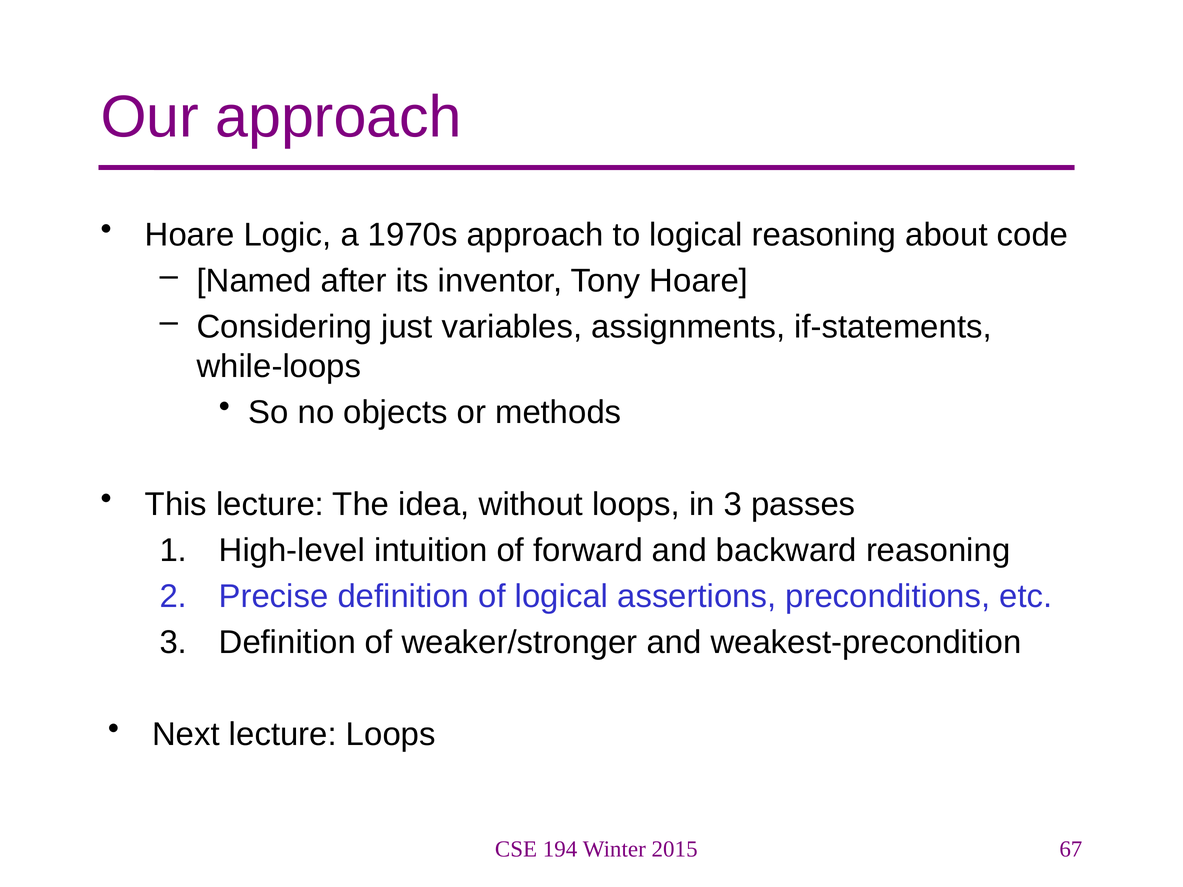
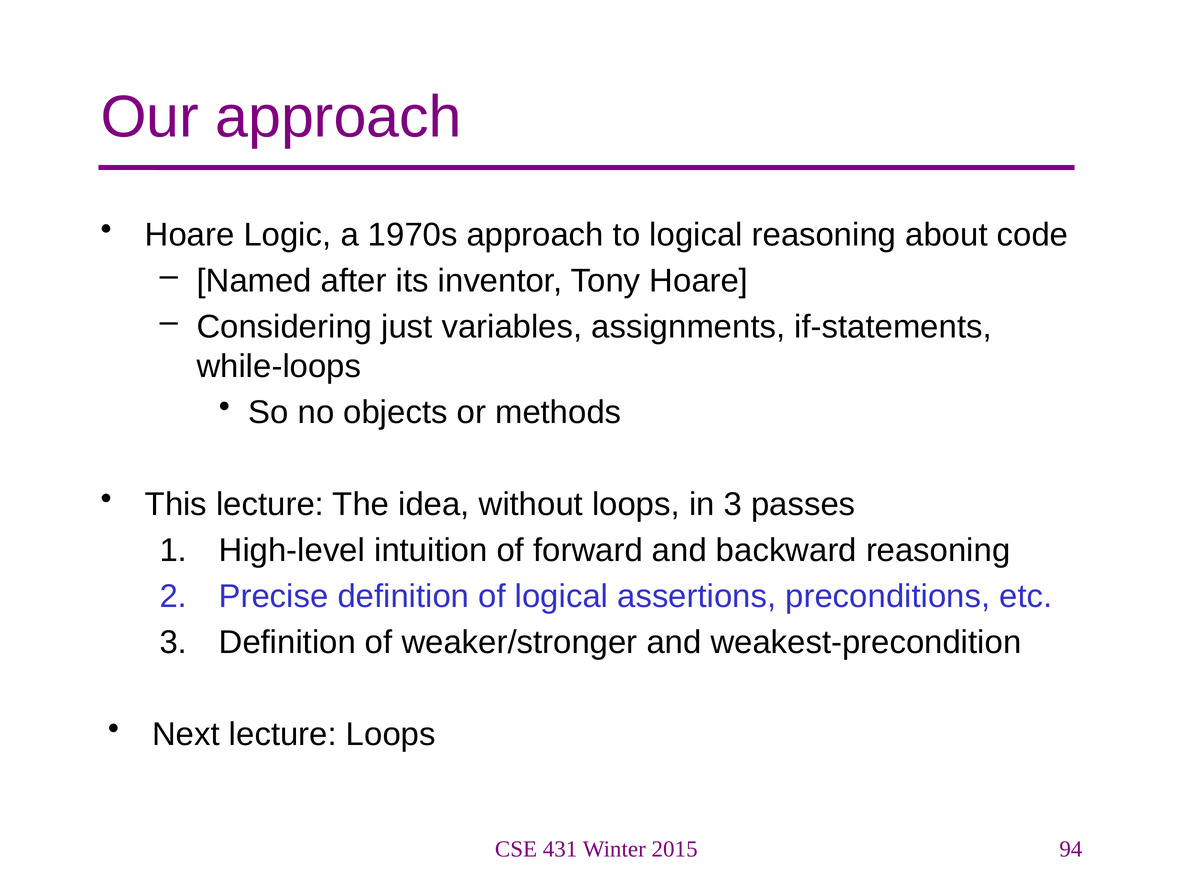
194: 194 -> 431
67: 67 -> 94
